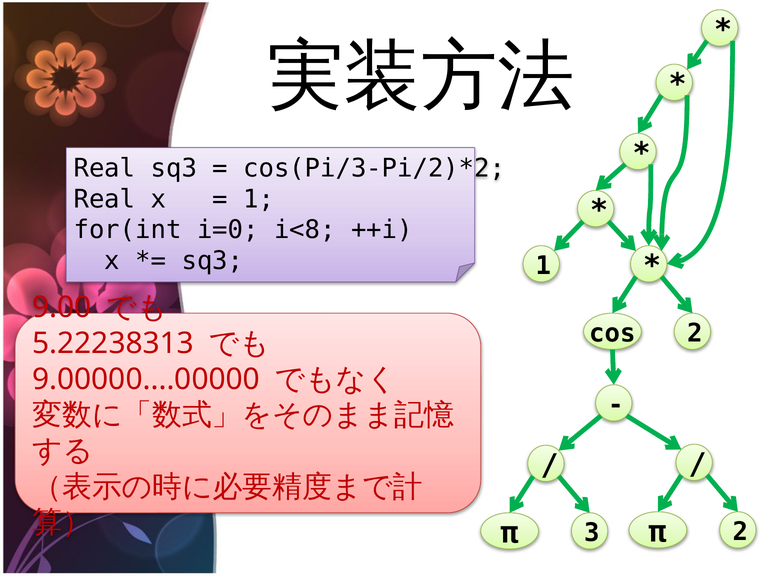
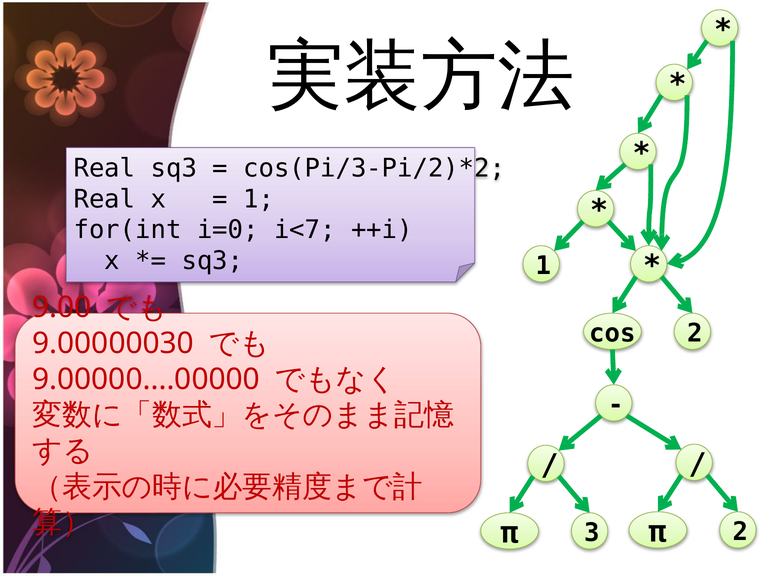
i<8: i<8 -> i<7
5.22238313: 5.22238313 -> 9.00000030
